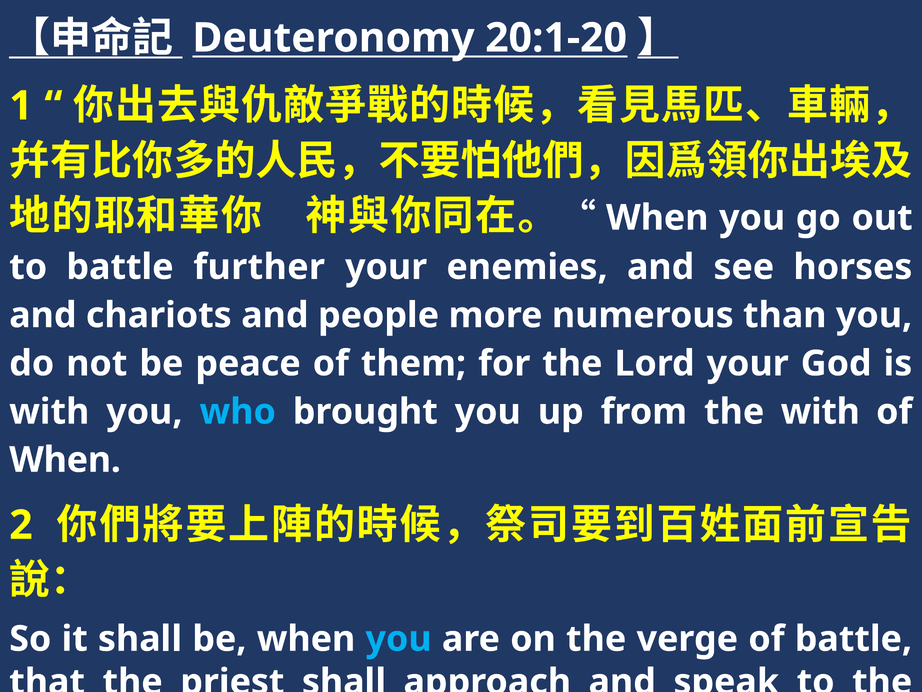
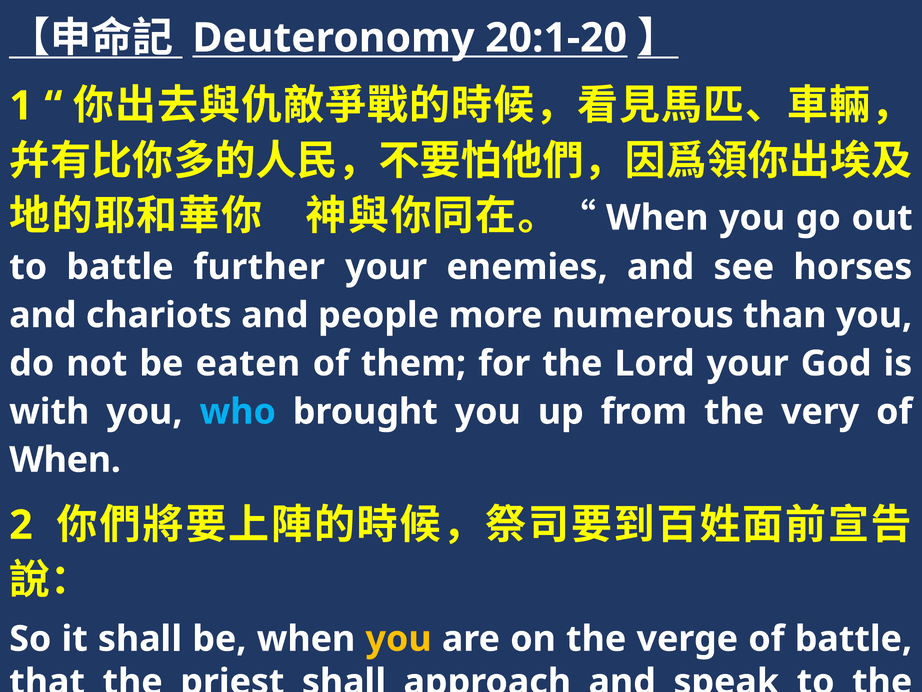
peace: peace -> eaten
the with: with -> very
you at (399, 639) colour: light blue -> yellow
